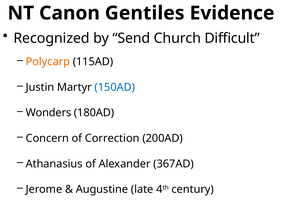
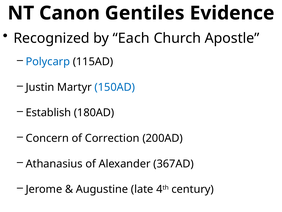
Send: Send -> Each
Difficult: Difficult -> Apostle
Polycarp colour: orange -> blue
Wonders: Wonders -> Establish
